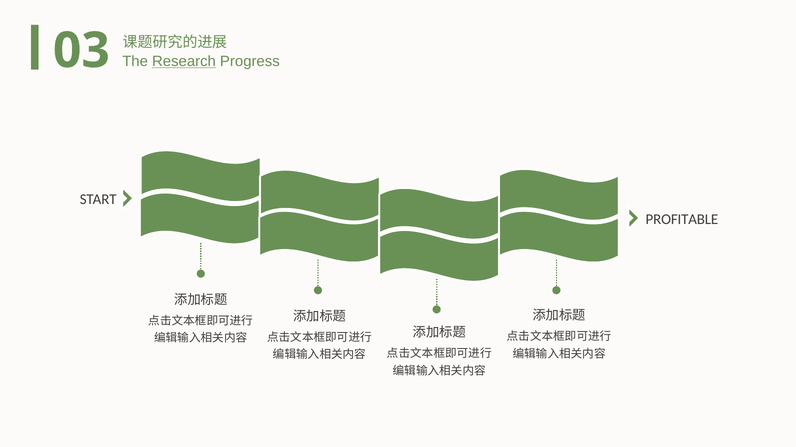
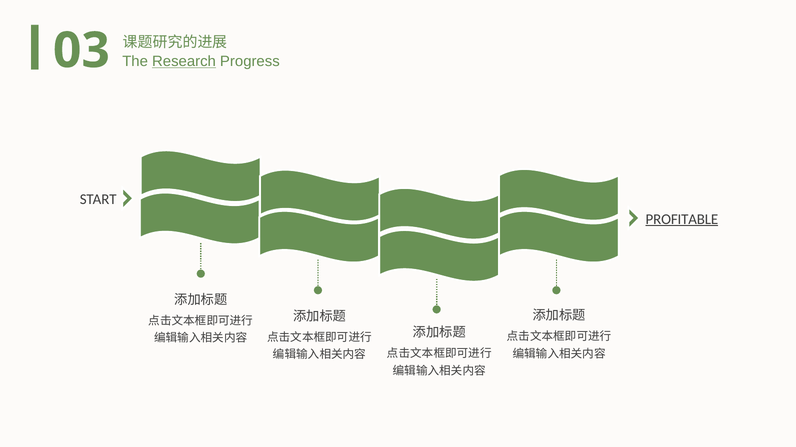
PROFITABLE underline: none -> present
